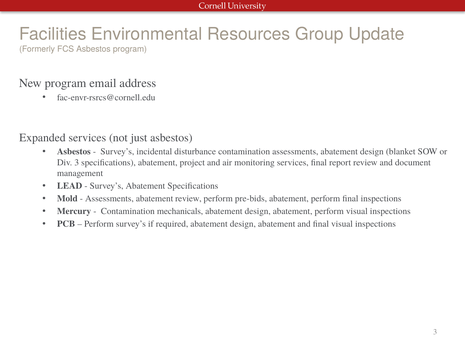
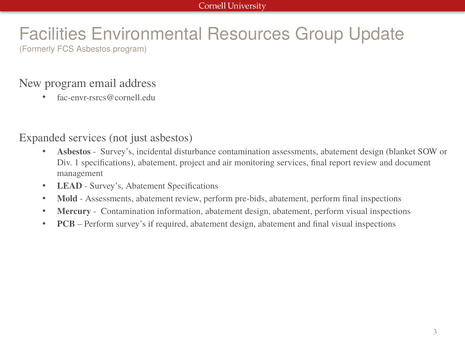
Div 3: 3 -> 1
mechanicals: mechanicals -> information
